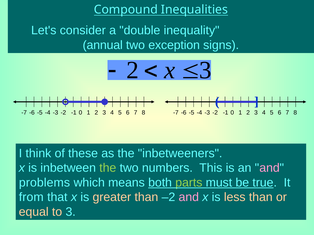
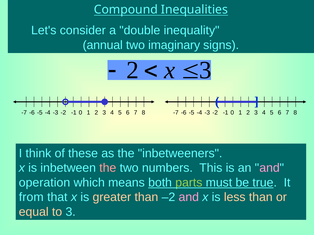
exception: exception -> imaginary
the at (108, 168) colour: light green -> pink
problems: problems -> operation
